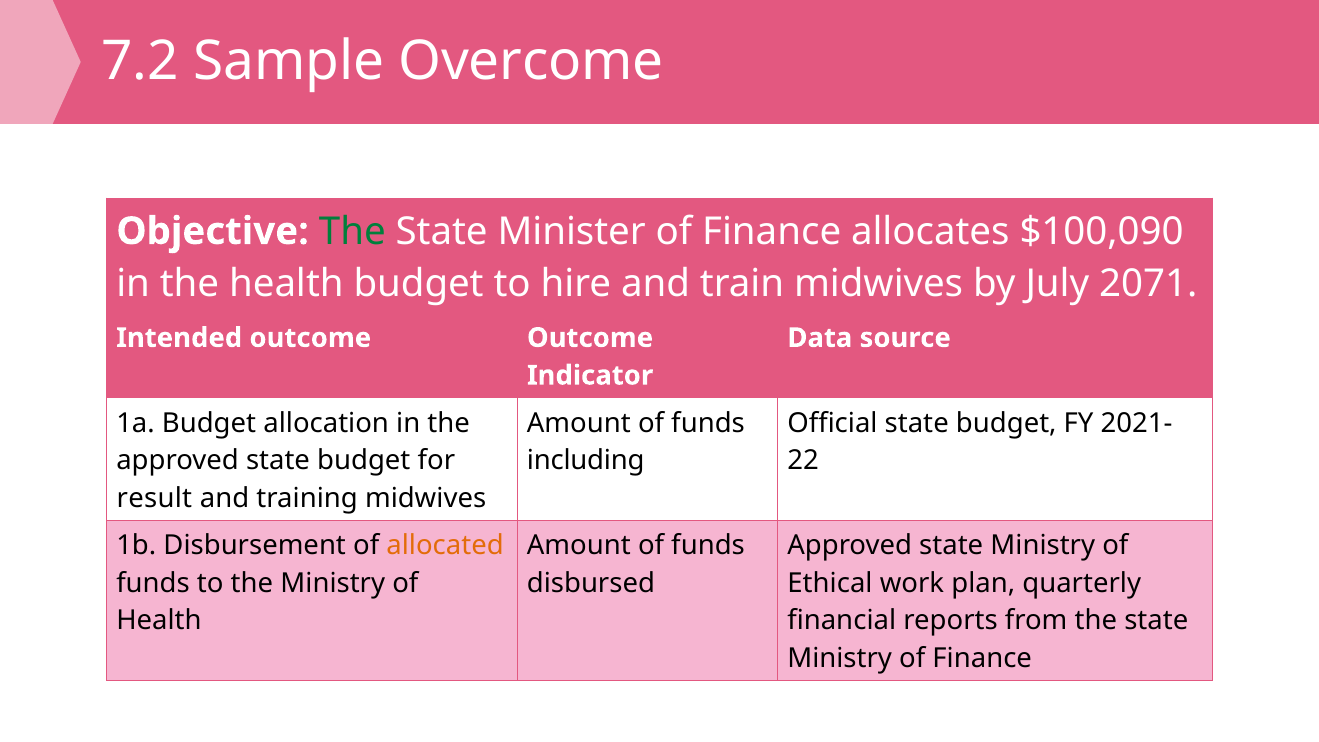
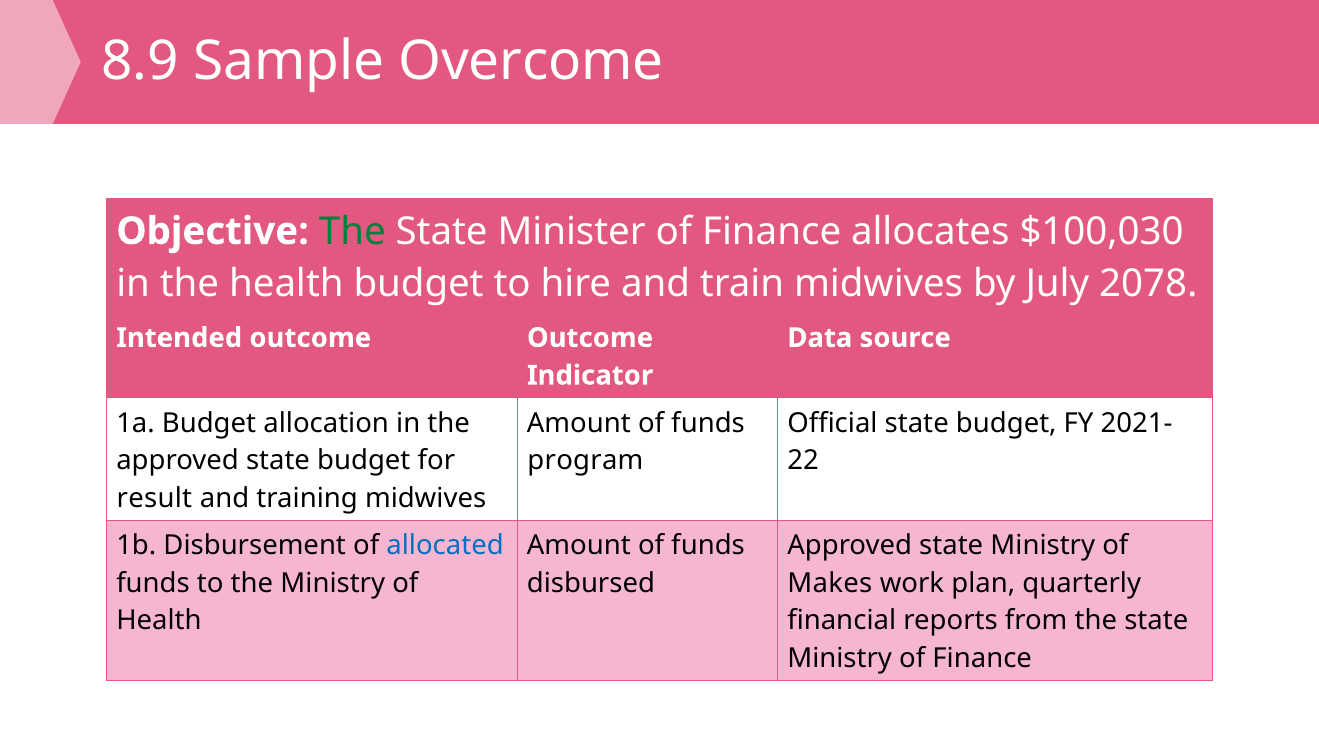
7.2: 7.2 -> 8.9
$100,090: $100,090 -> $100,030
2071: 2071 -> 2078
including: including -> program
allocated colour: orange -> blue
Ethical: Ethical -> Makes
